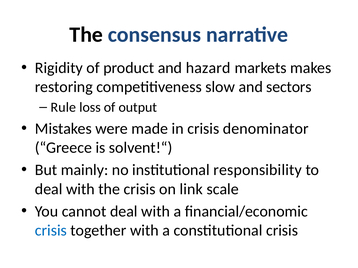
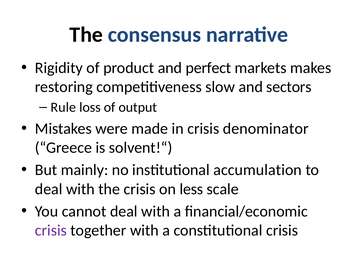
hazard: hazard -> perfect
responsibility: responsibility -> accumulation
link: link -> less
crisis at (51, 231) colour: blue -> purple
